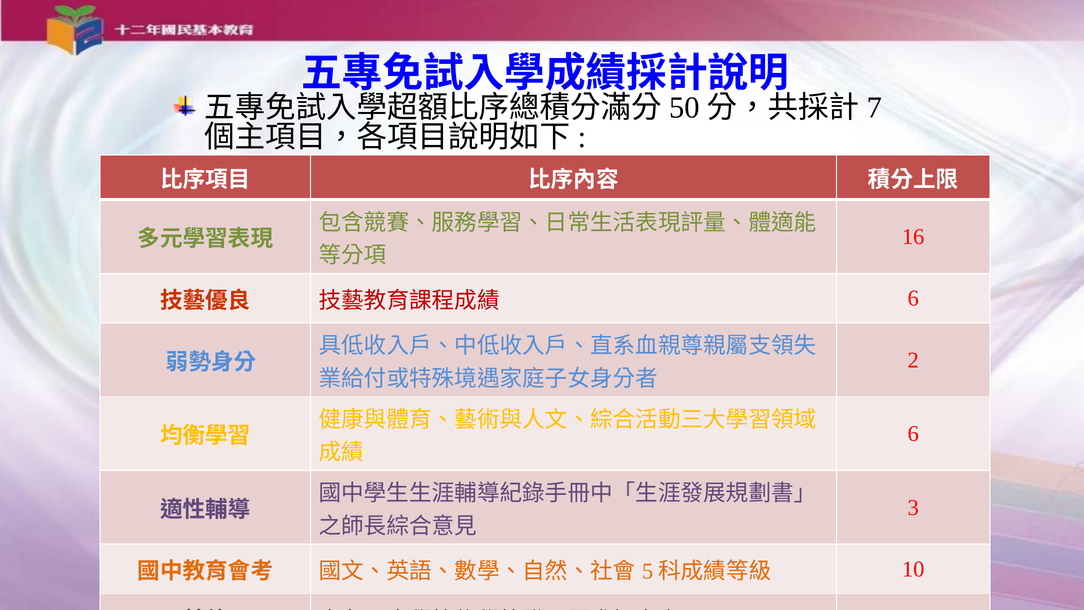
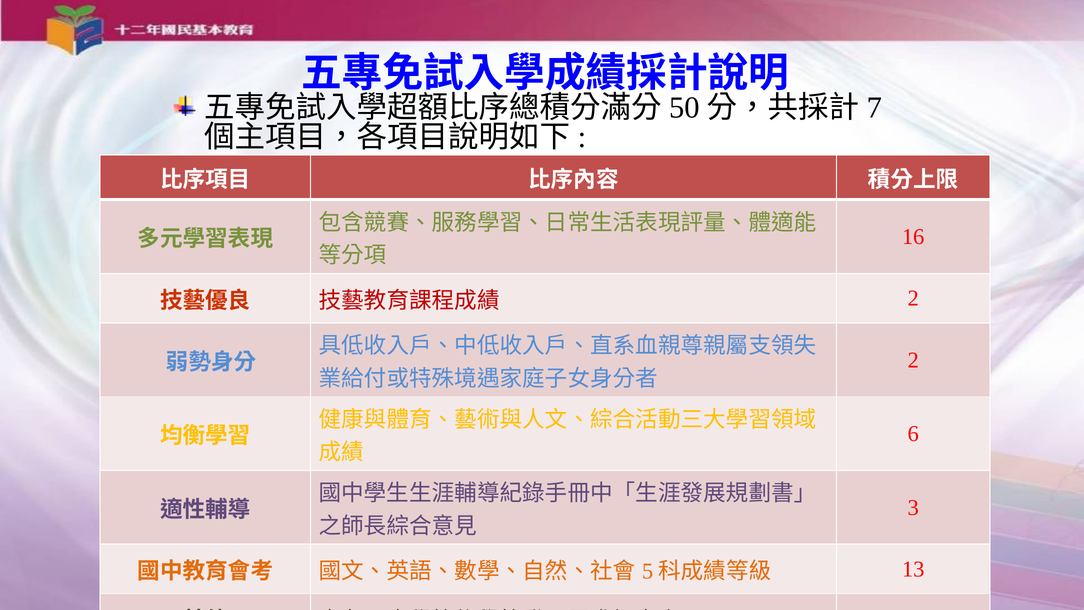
6 at (913, 298): 6 -> 2
10: 10 -> 13
